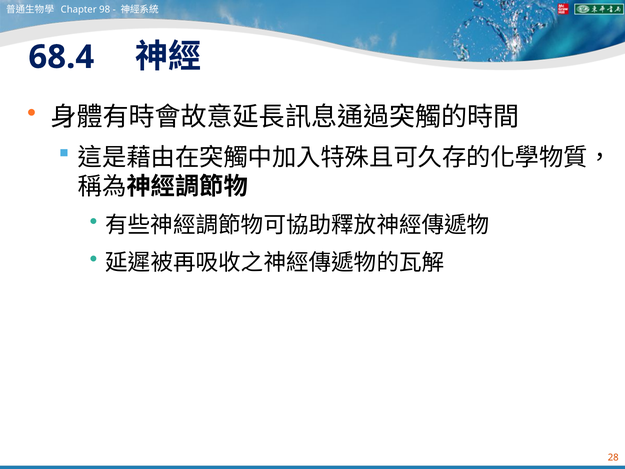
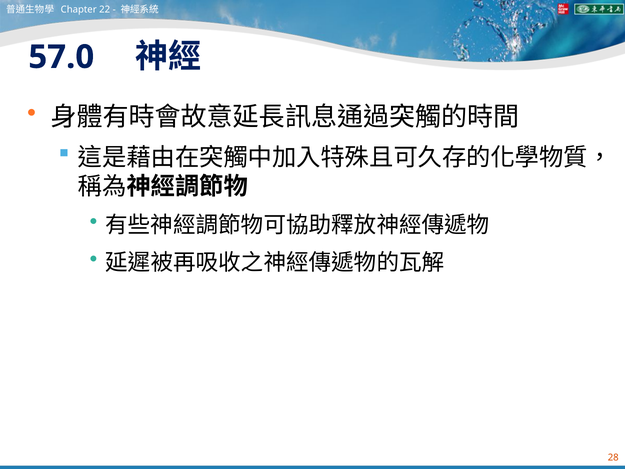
98: 98 -> 22
68.4: 68.4 -> 57.0
